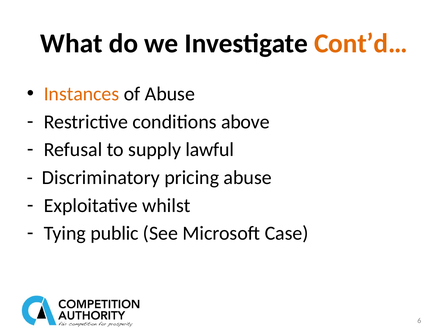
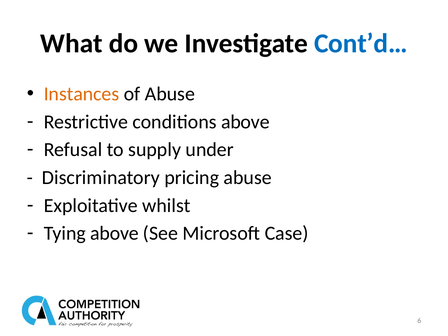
Cont’d… colour: orange -> blue
lawful: lawful -> under
Tying public: public -> above
